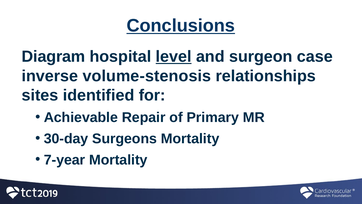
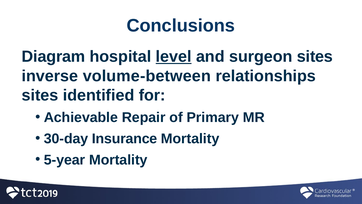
Conclusions underline: present -> none
surgeon case: case -> sites
volume-stenosis: volume-stenosis -> volume-between
Surgeons: Surgeons -> Insurance
7-year: 7-year -> 5-year
